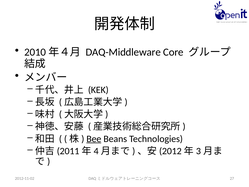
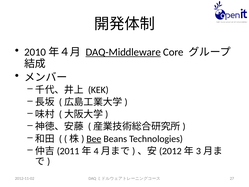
DAQ-Middleware underline: none -> present
